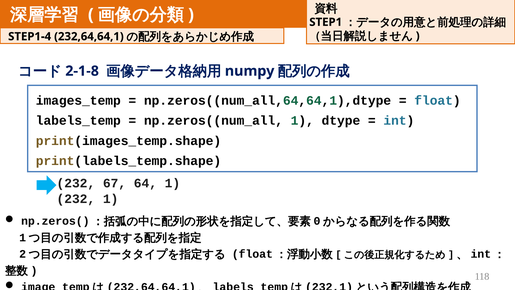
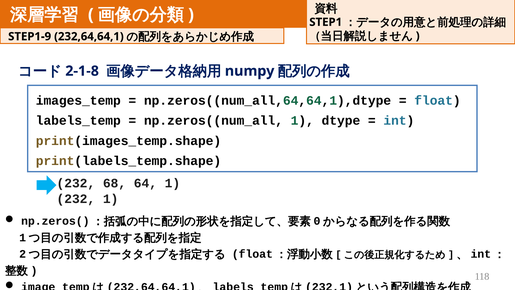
STEP1-4: STEP1-4 -> STEP1-9
67: 67 -> 68
